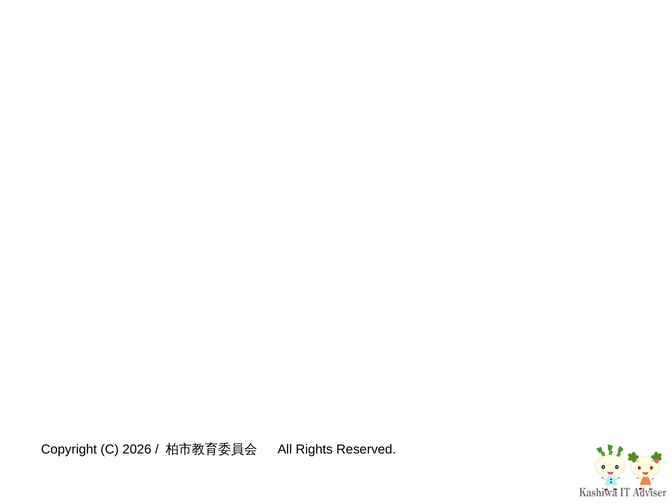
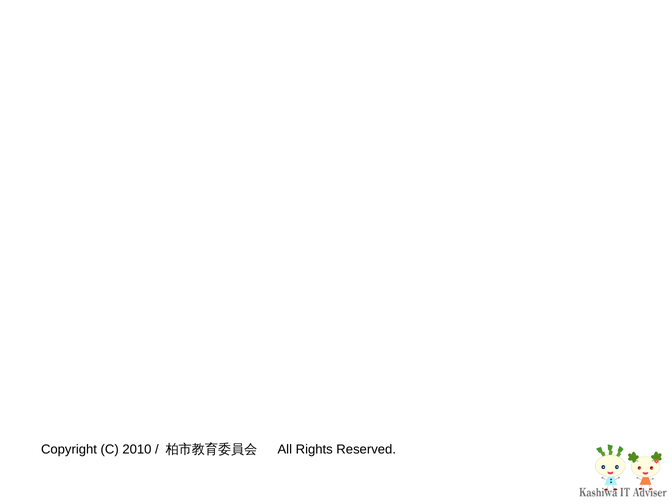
2026: 2026 -> 2010
